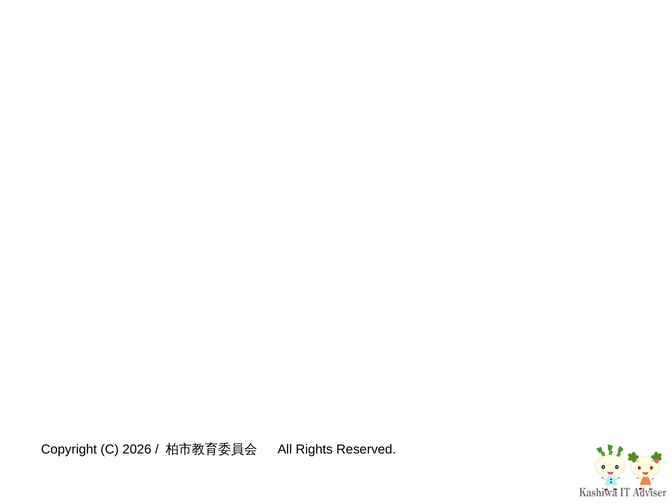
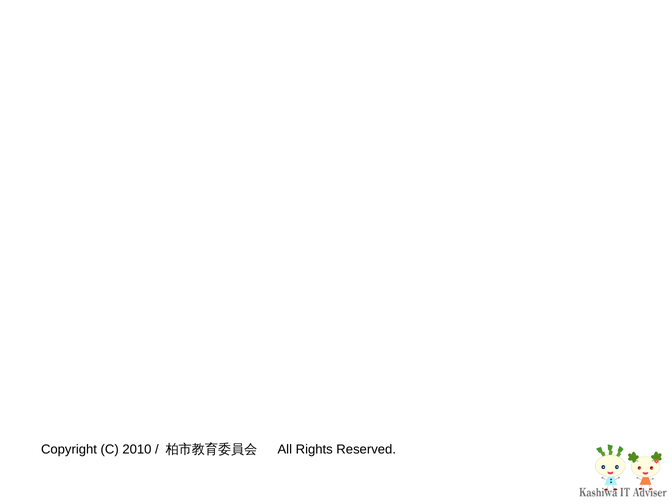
2026: 2026 -> 2010
